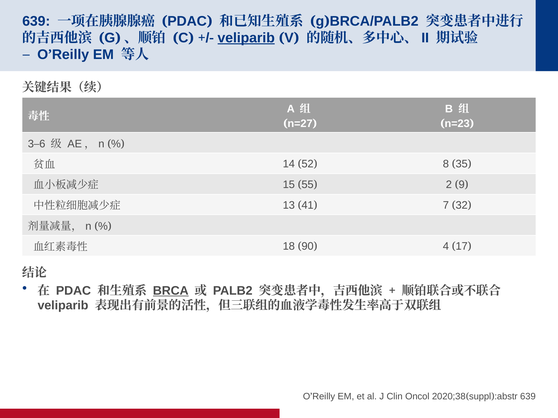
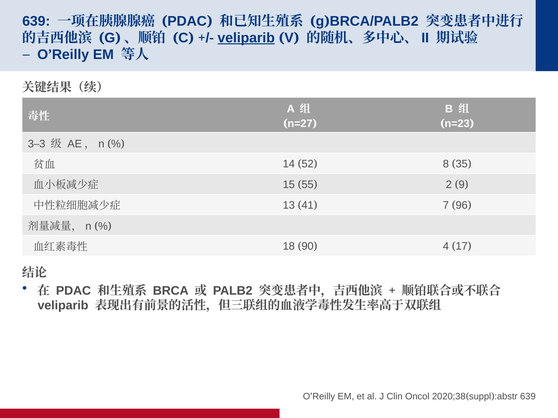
6 at (42, 144): 6 -> 3
32: 32 -> 96
BRCA underline: present -> none
